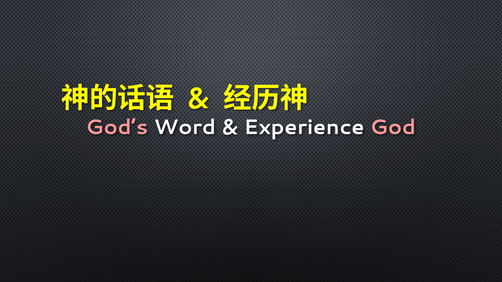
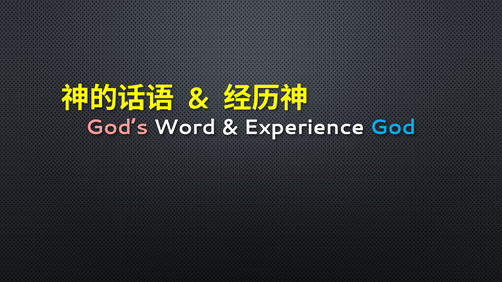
God colour: pink -> light blue
